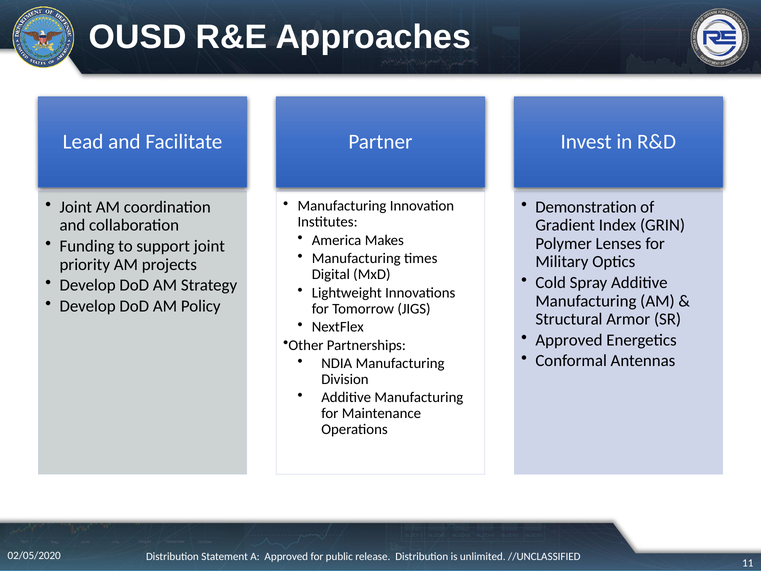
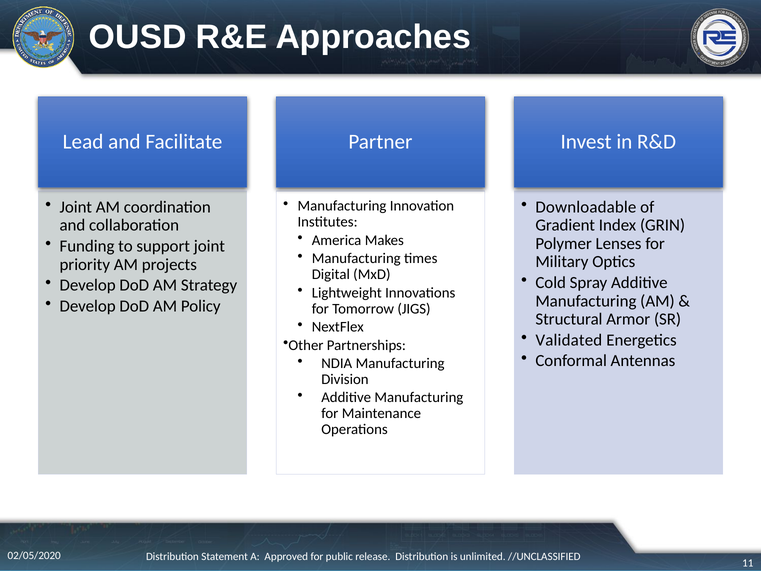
Demonstration: Demonstration -> Downloadable
Approved at (569, 340): Approved -> Validated
